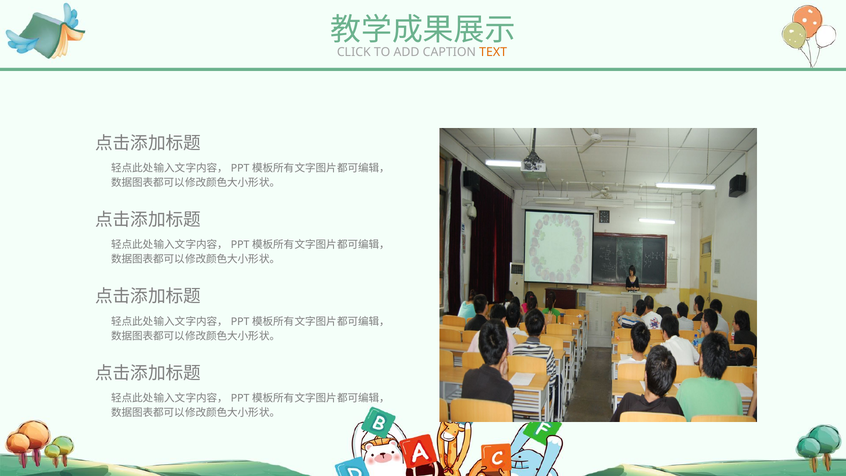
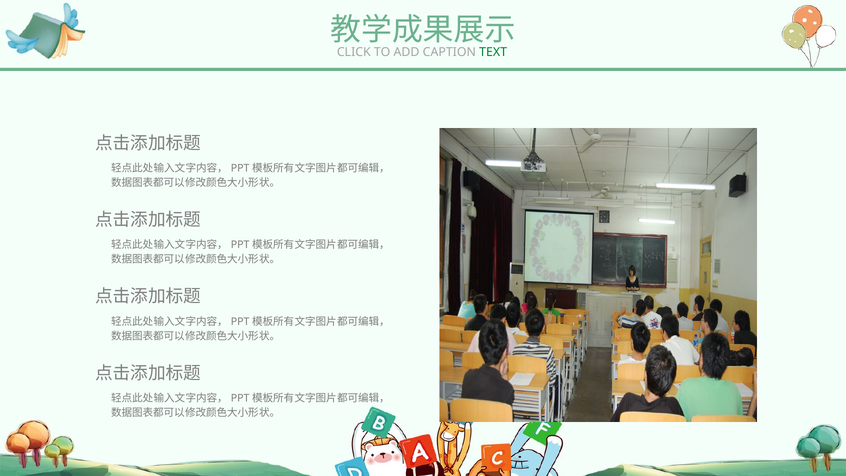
TEXT colour: orange -> green
